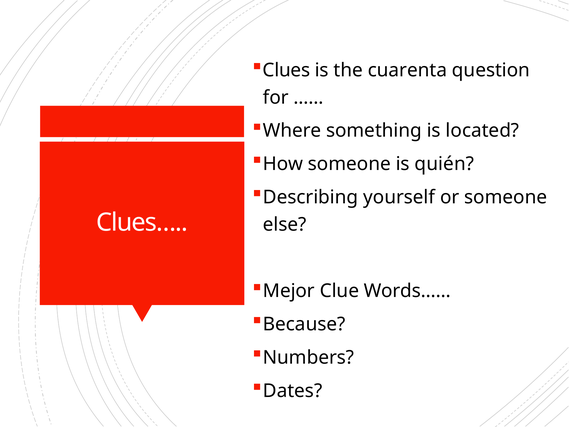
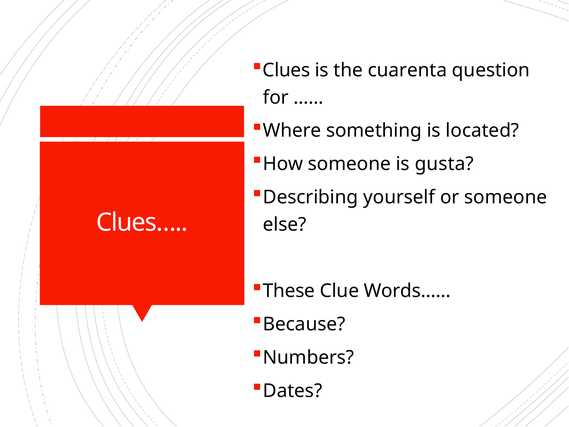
quién: quién -> gusta
Mejor: Mejor -> These
